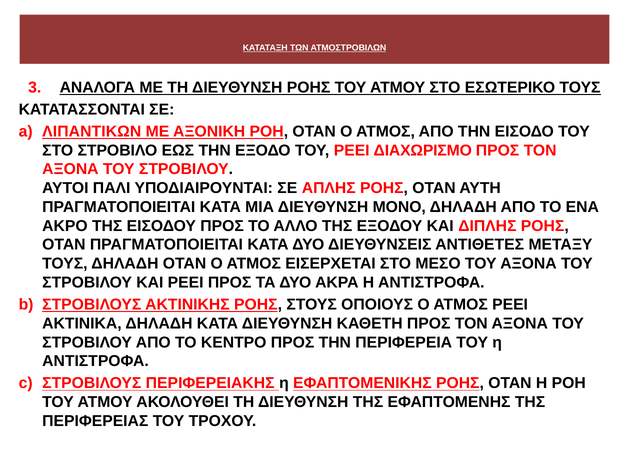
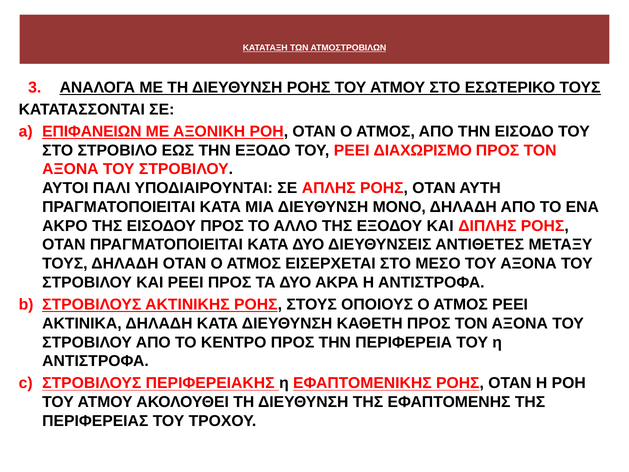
ΛΙΠΑΝΤΙΚΩΝ: ΛΙΠΑΝΤΙΚΩΝ -> ΕΠΙΦΑΝΕΙΩΝ
